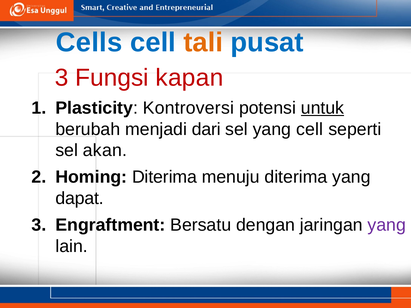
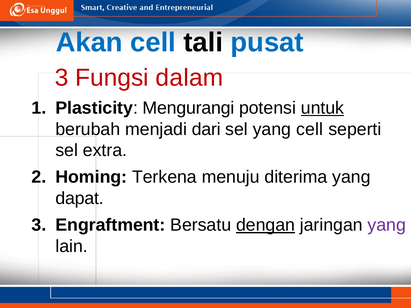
Cells: Cells -> Akan
tali colour: orange -> black
kapan: kapan -> dalam
Kontroversi: Kontroversi -> Mengurangi
akan: akan -> extra
Homing Diterima: Diterima -> Terkena
dengan underline: none -> present
